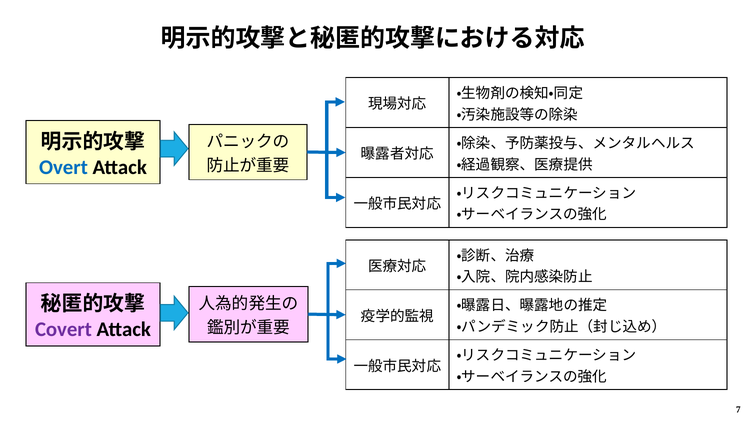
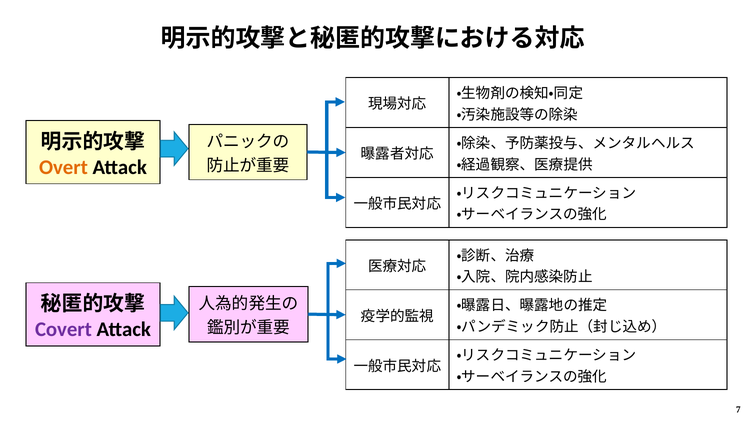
Overt colour: blue -> orange
